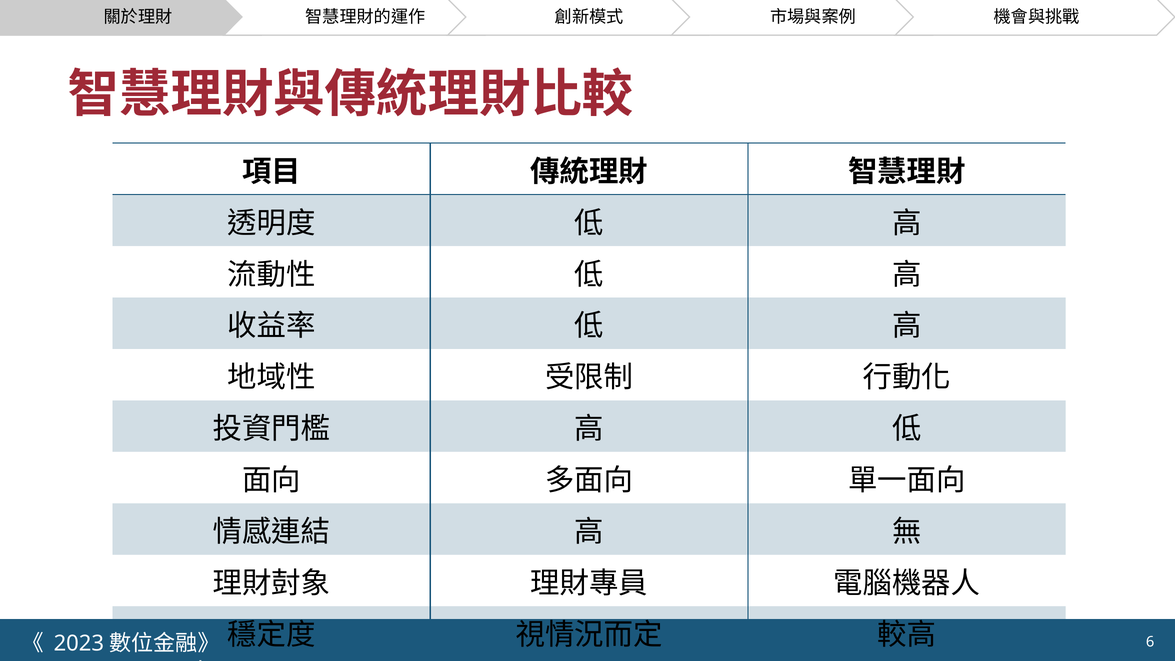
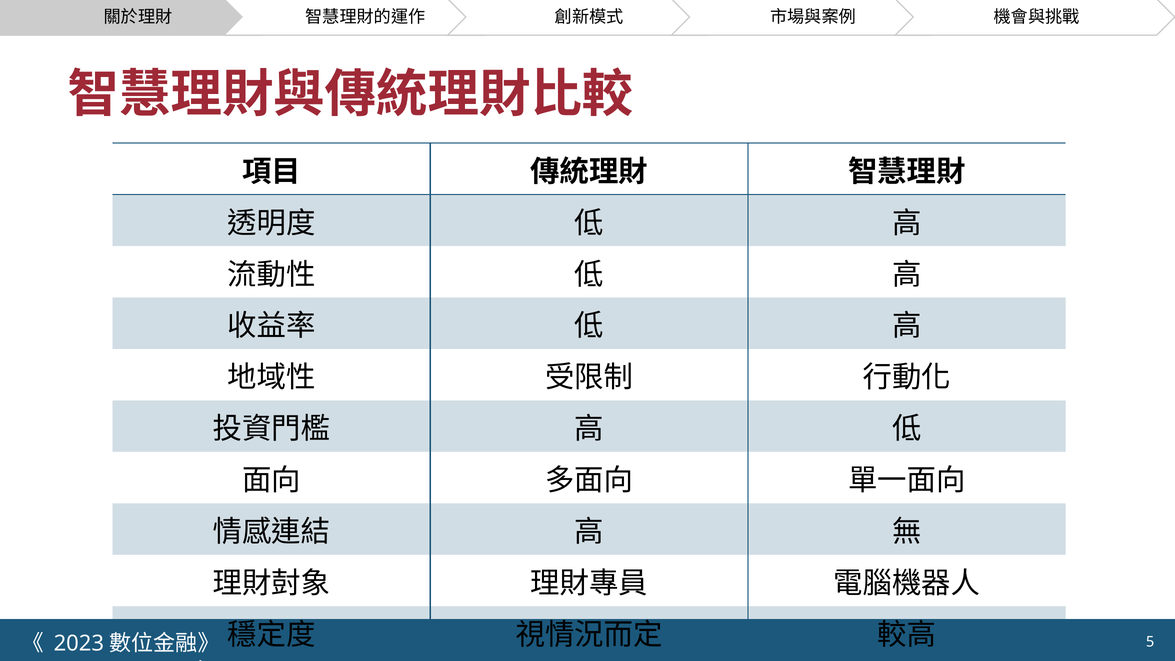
6: 6 -> 5
